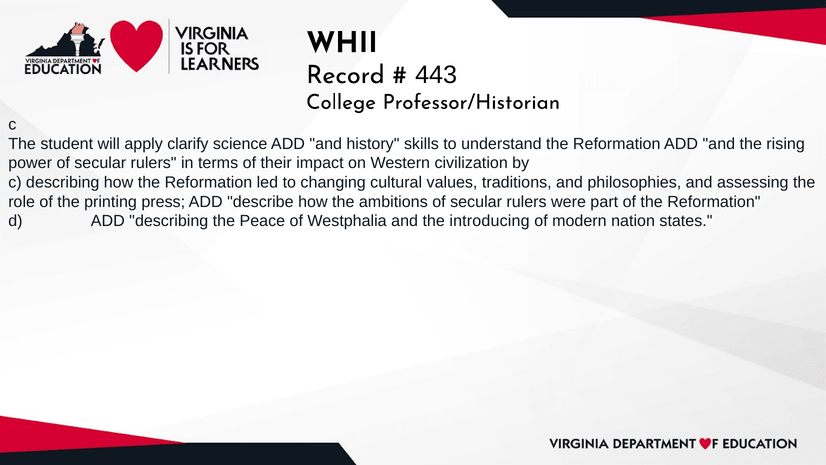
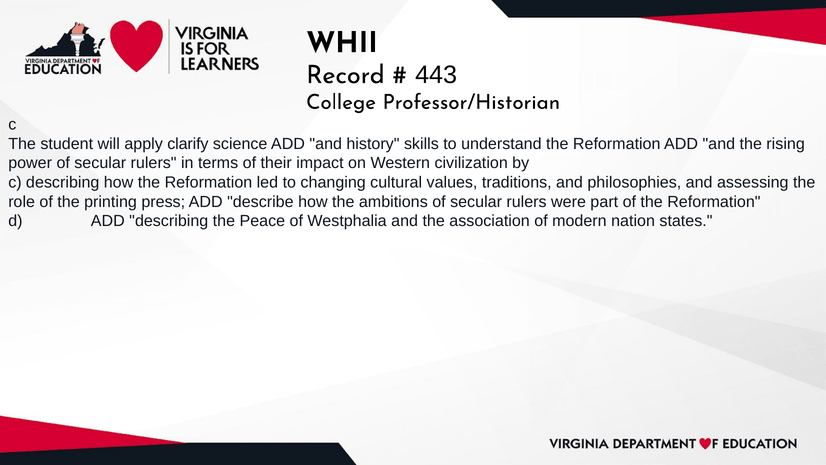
introducing: introducing -> association
